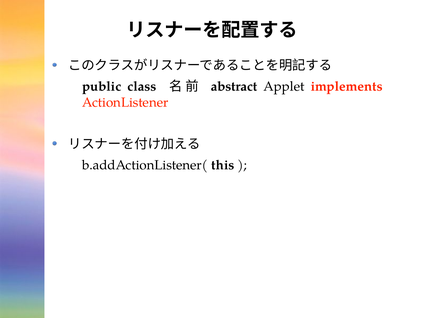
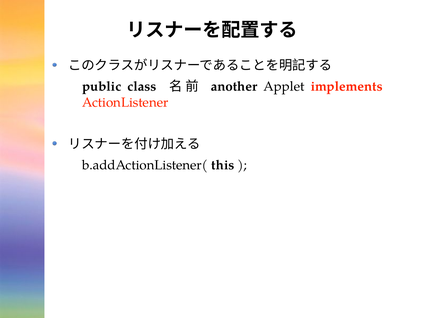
abstract: abstract -> another
